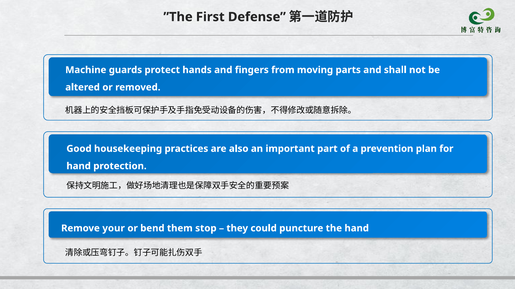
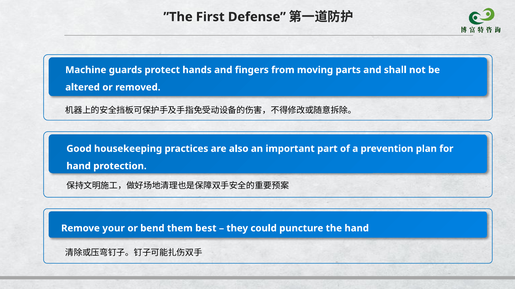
stop: stop -> best
